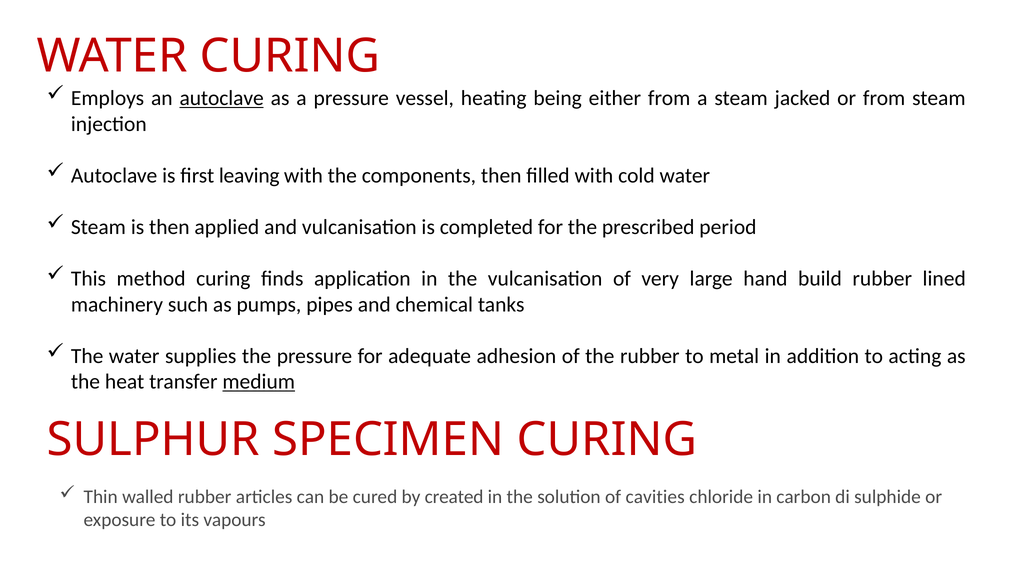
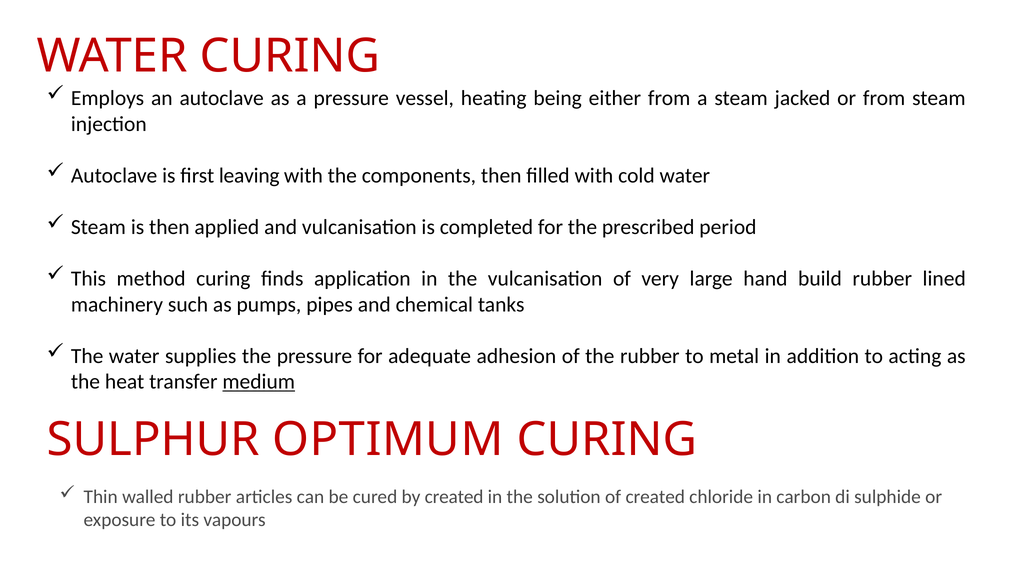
autoclave at (222, 98) underline: present -> none
SPECIMEN: SPECIMEN -> OPTIMUM
of cavities: cavities -> created
